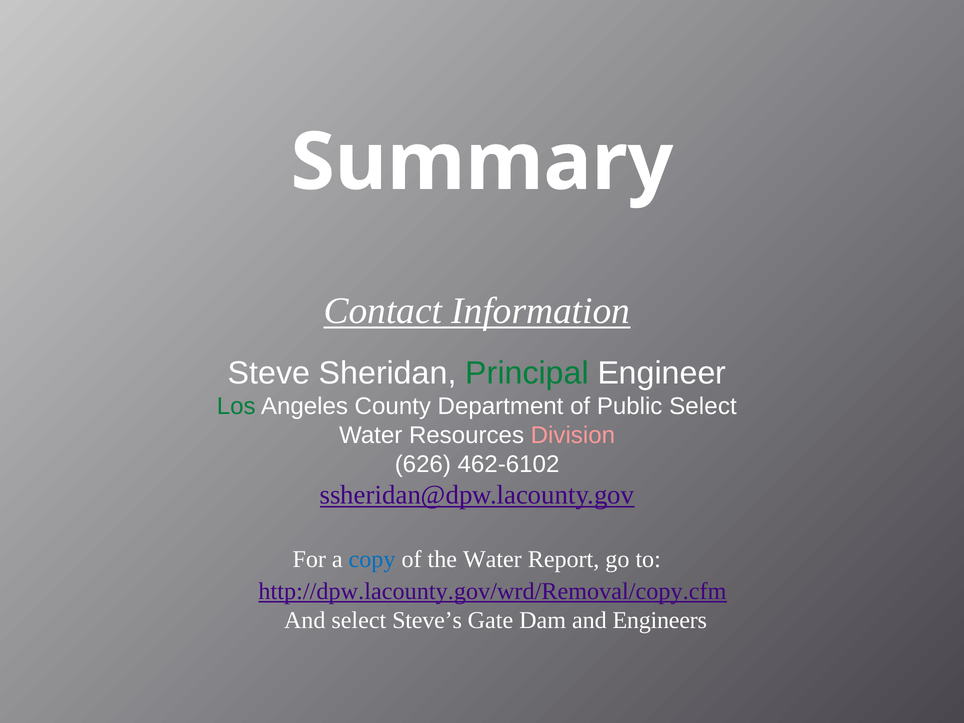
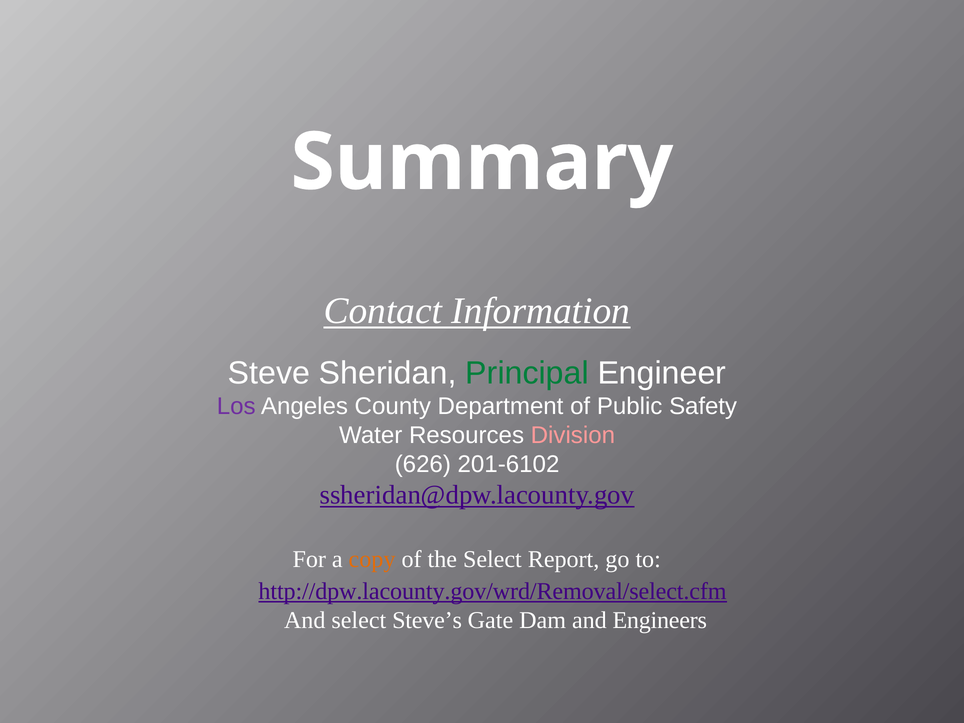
Los colour: green -> purple
Public Select: Select -> Safety
462-6102: 462-6102 -> 201-6102
copy colour: blue -> orange
the Water: Water -> Select
http://dpw.lacounty.gov/wrd/Removal/copy.cfm: http://dpw.lacounty.gov/wrd/Removal/copy.cfm -> http://dpw.lacounty.gov/wrd/Removal/select.cfm
